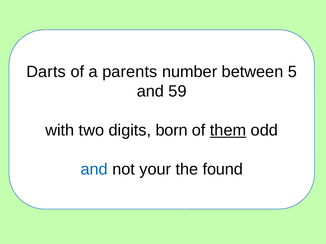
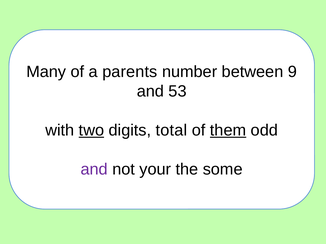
Darts: Darts -> Many
5: 5 -> 9
59: 59 -> 53
two underline: none -> present
born: born -> total
and at (94, 170) colour: blue -> purple
found: found -> some
